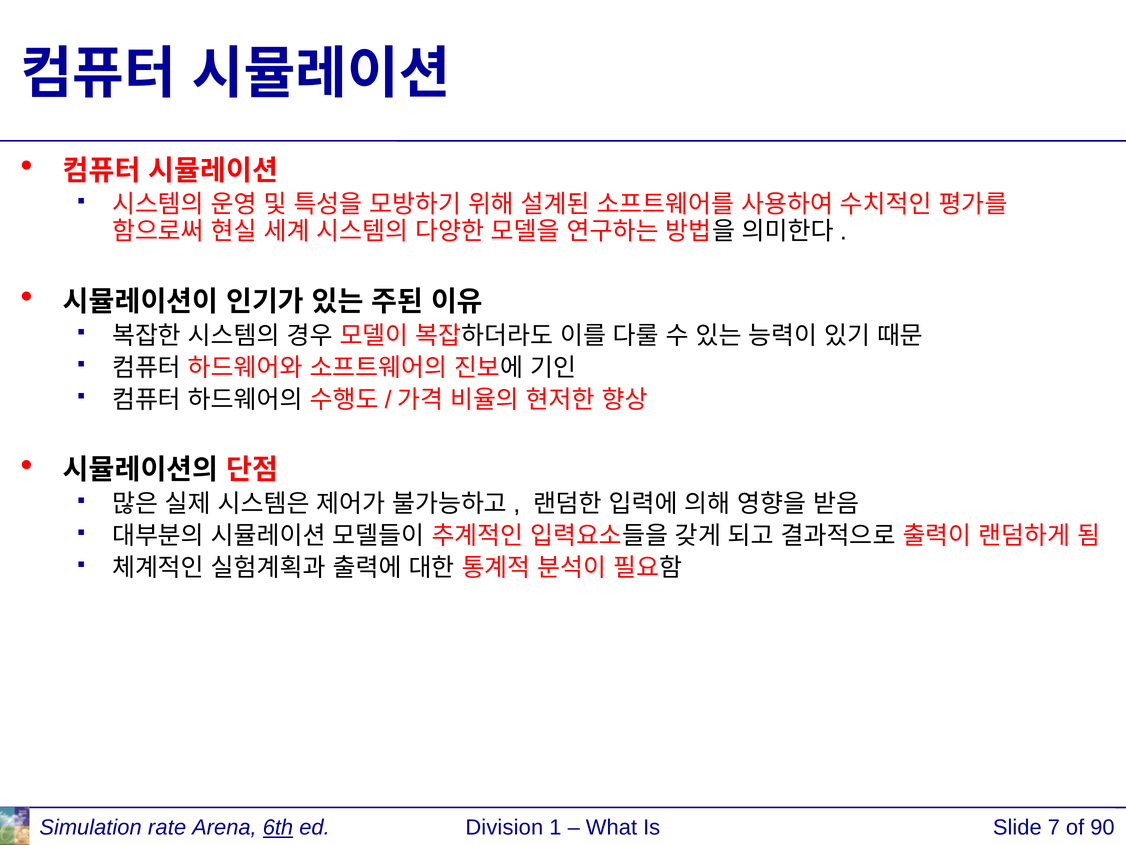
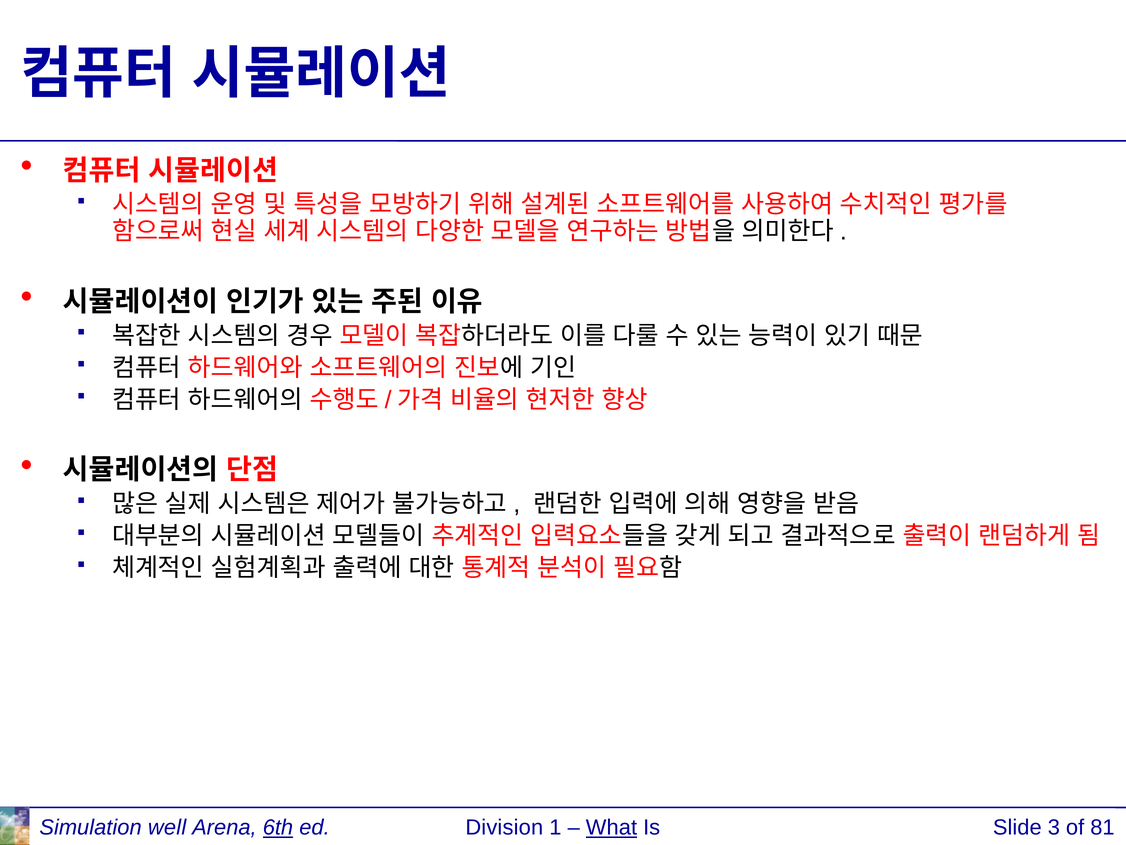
rate: rate -> well
What underline: none -> present
7: 7 -> 3
90: 90 -> 81
